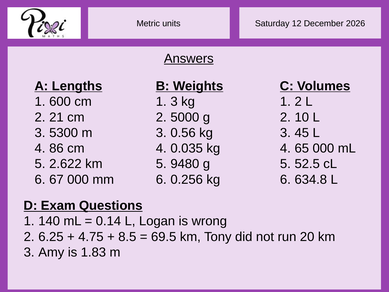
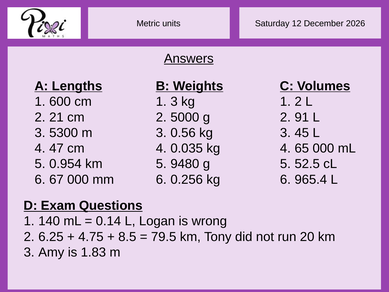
10: 10 -> 91
86: 86 -> 47
2.622: 2.622 -> 0.954
634.8: 634.8 -> 965.4
69.5: 69.5 -> 79.5
